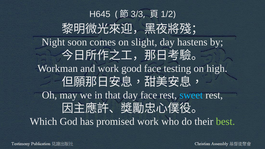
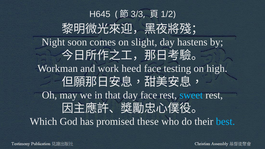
good: good -> heed
promised work: work -> these
best colour: light green -> light blue
